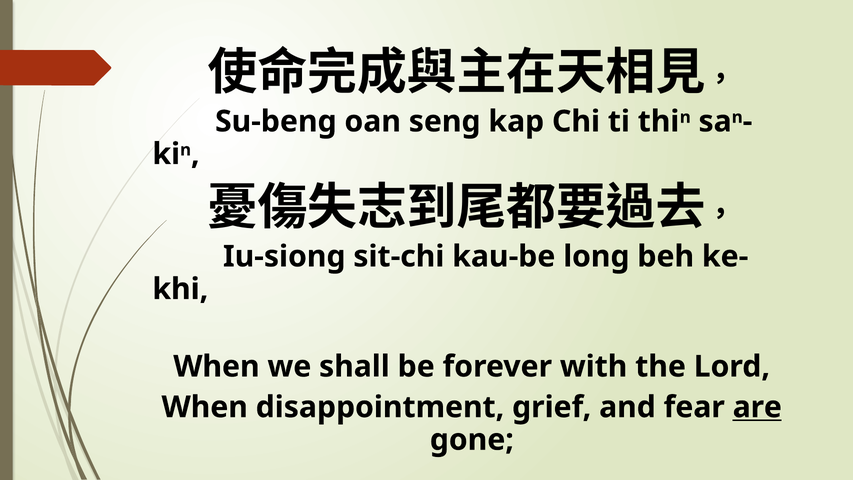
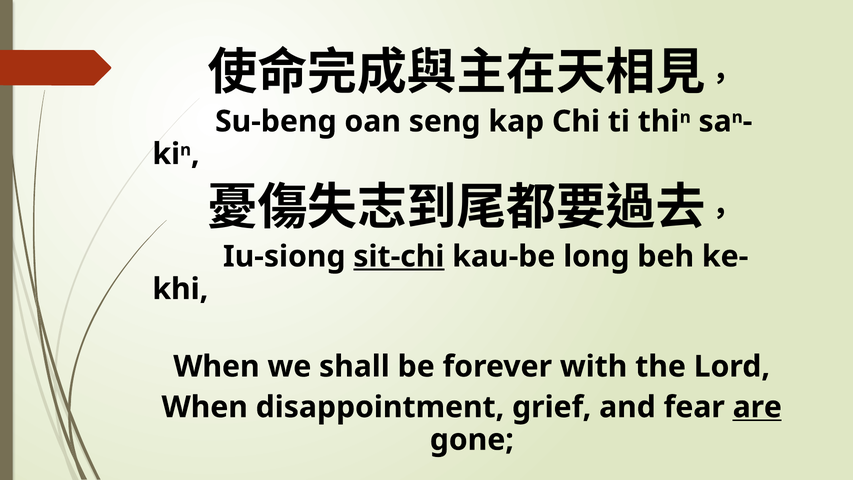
sit-chi underline: none -> present
